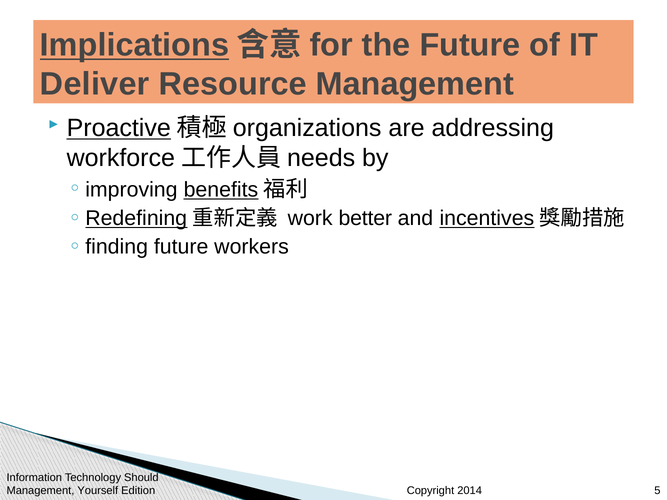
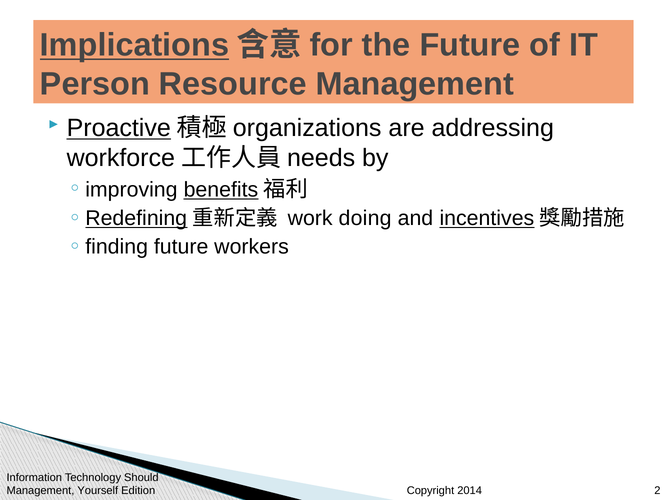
Deliver: Deliver -> Person
better: better -> doing
5: 5 -> 2
